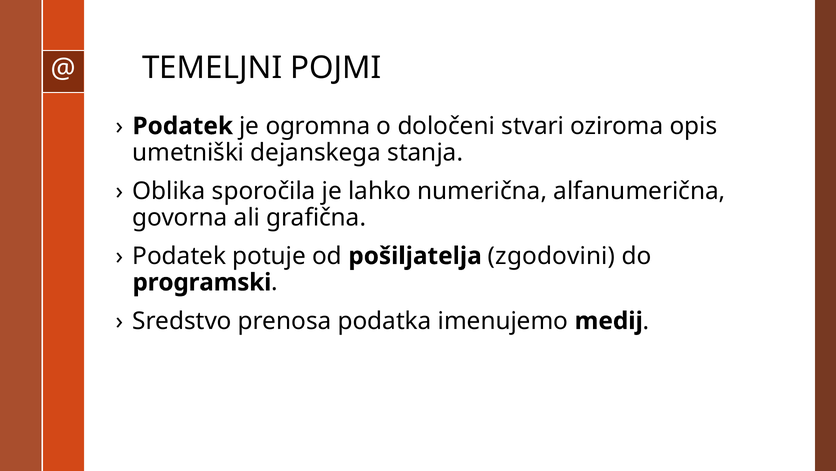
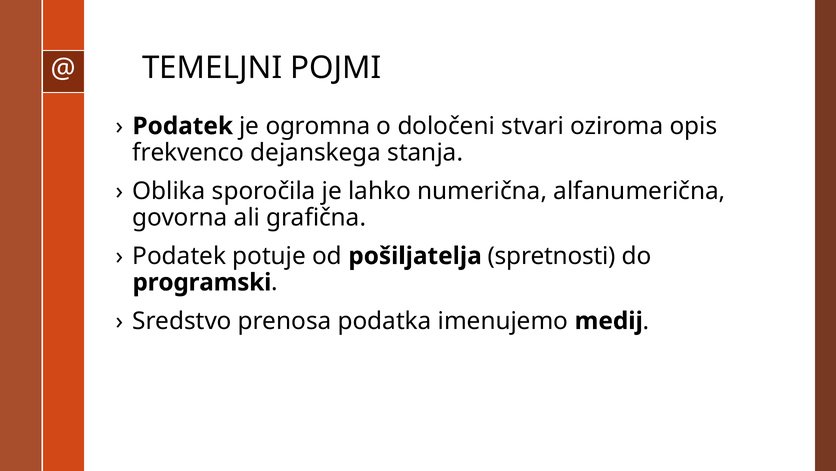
umetniški: umetniški -> frekvenco
zgodovini: zgodovini -> spretnosti
